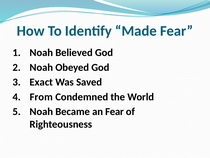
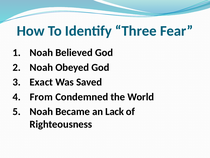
Made: Made -> Three
an Fear: Fear -> Lack
